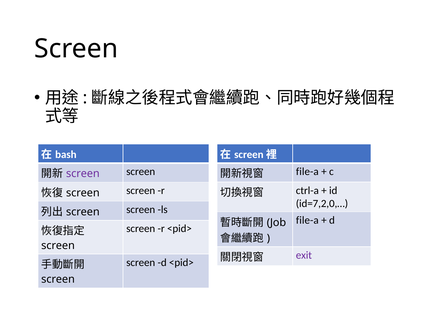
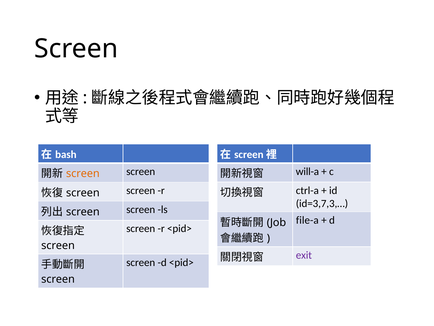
screen at (83, 173) colour: purple -> orange
file-a at (307, 171): file-a -> will-a
id=7,2,0,…: id=7,2,0,… -> id=3,7,3,…
